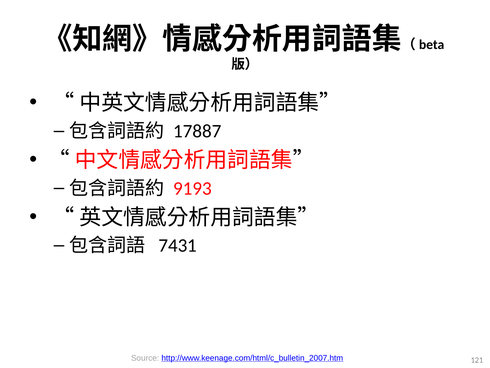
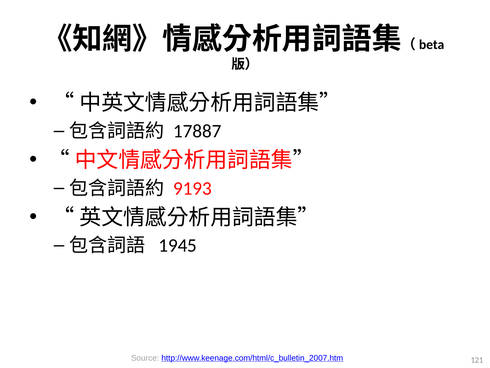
7431: 7431 -> 1945
